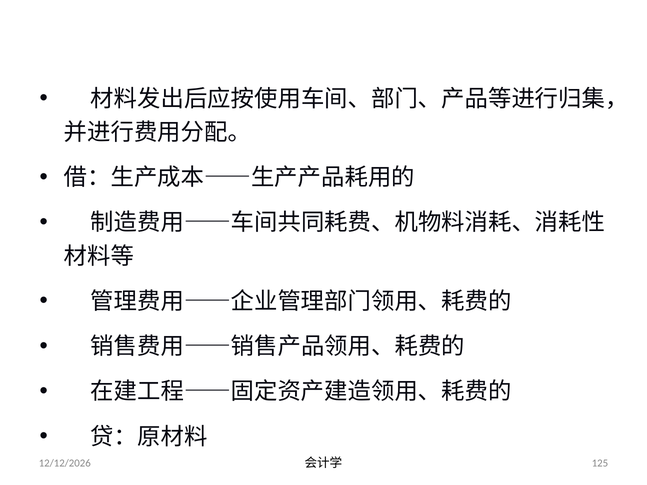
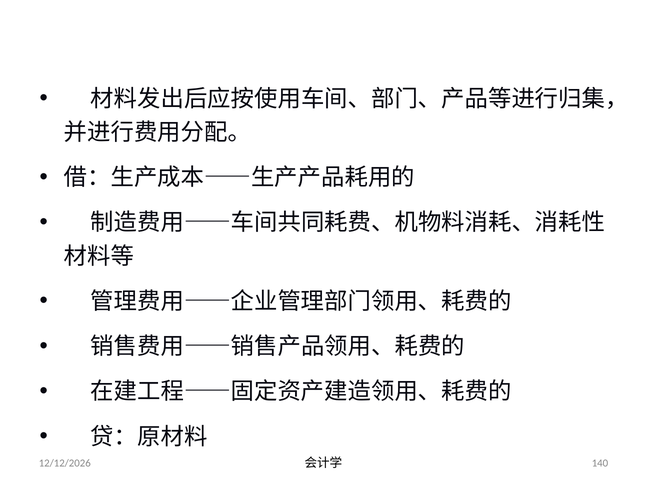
125: 125 -> 140
